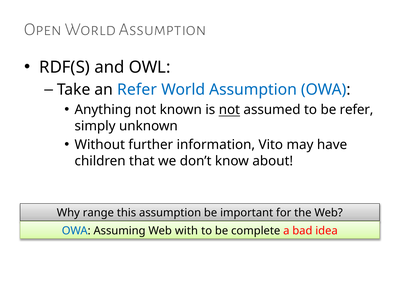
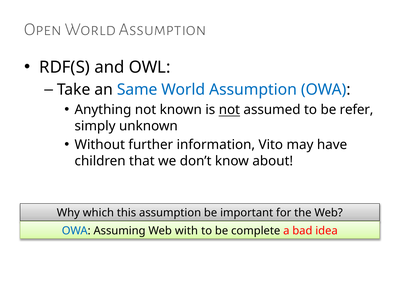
an Refer: Refer -> Same
range: range -> which
